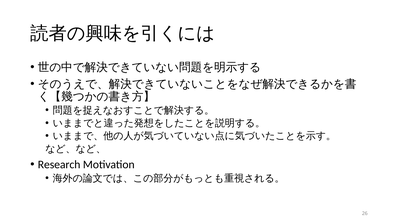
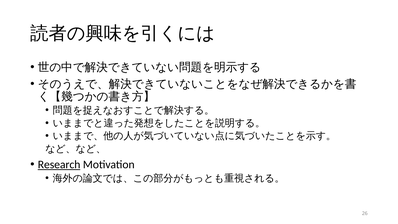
Research underline: none -> present
